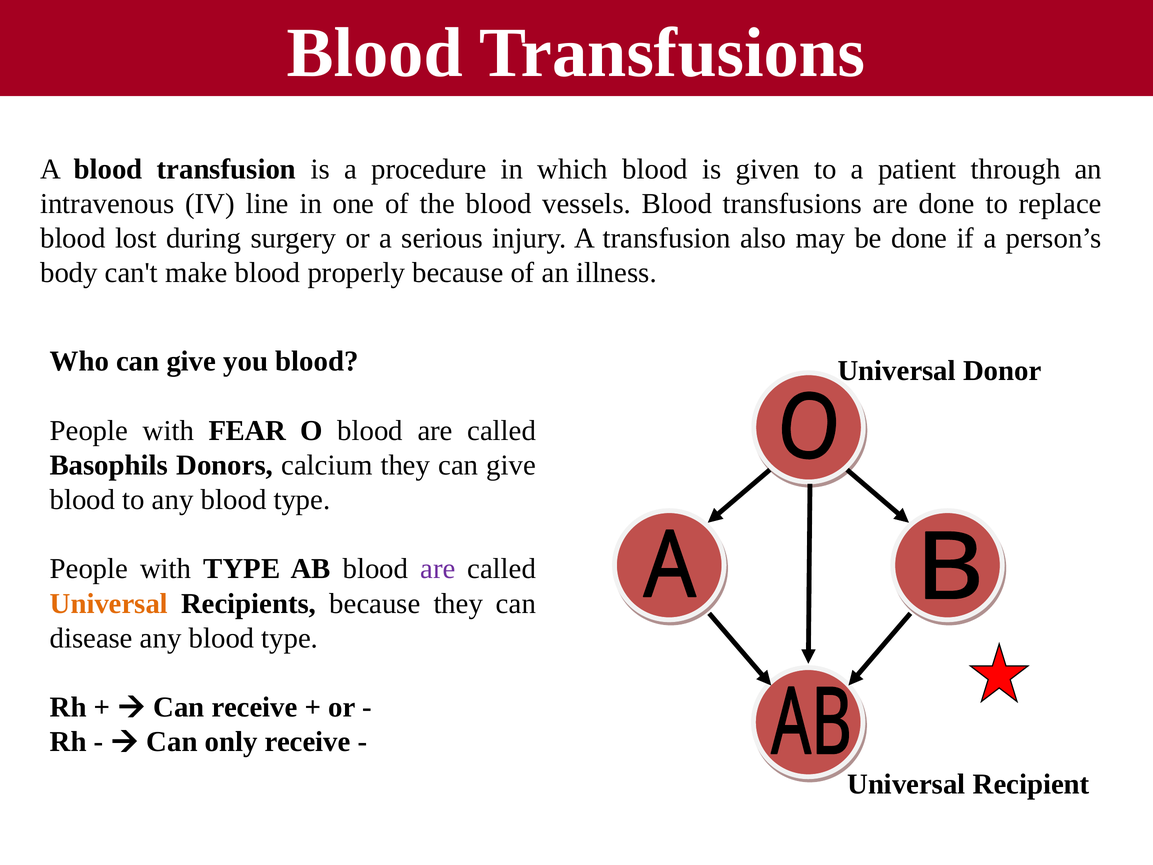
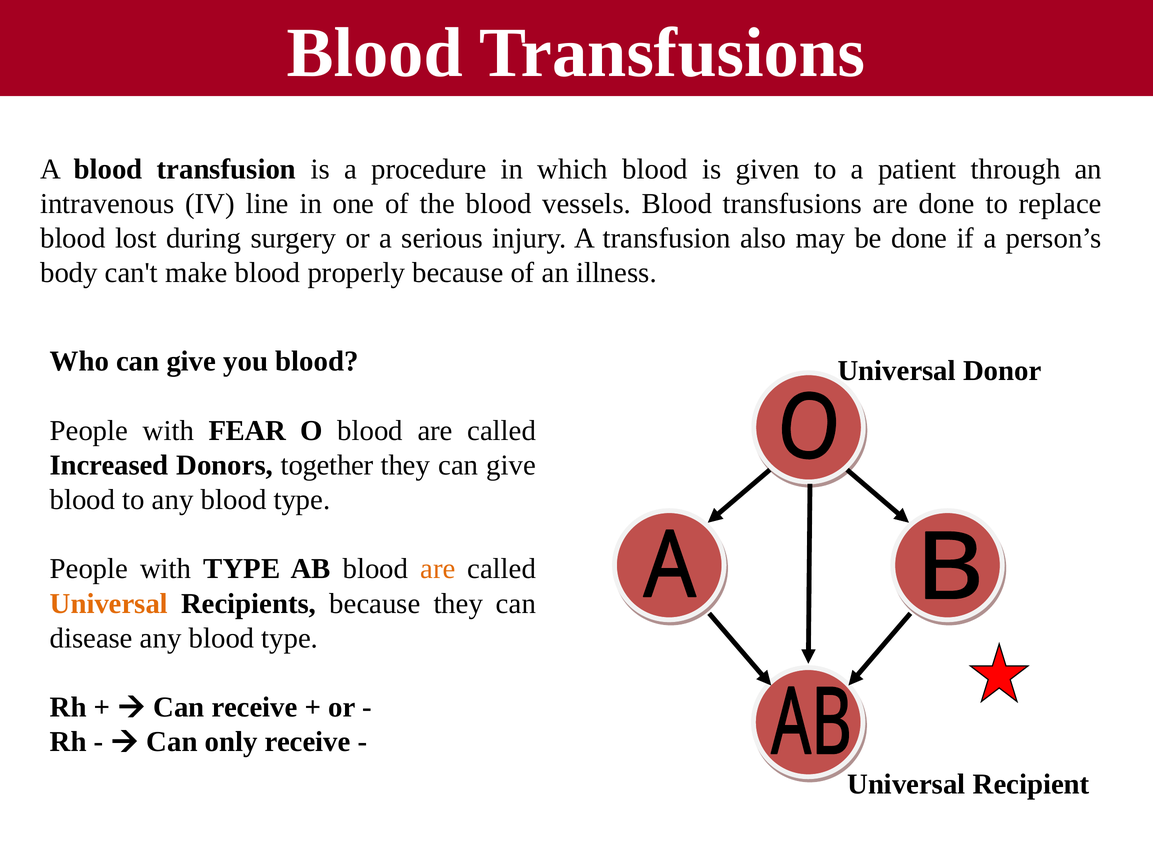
Basophils: Basophils -> Increased
calcium: calcium -> together
are at (438, 569) colour: purple -> orange
